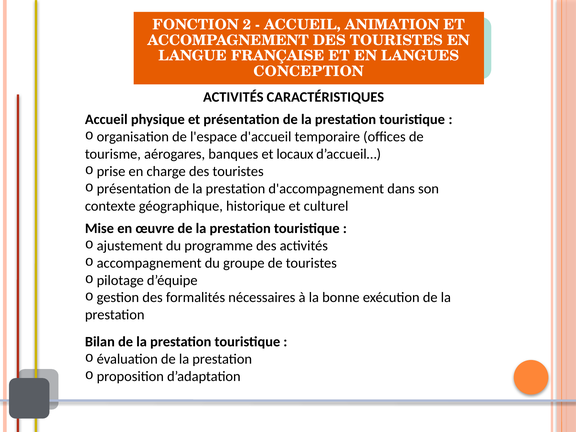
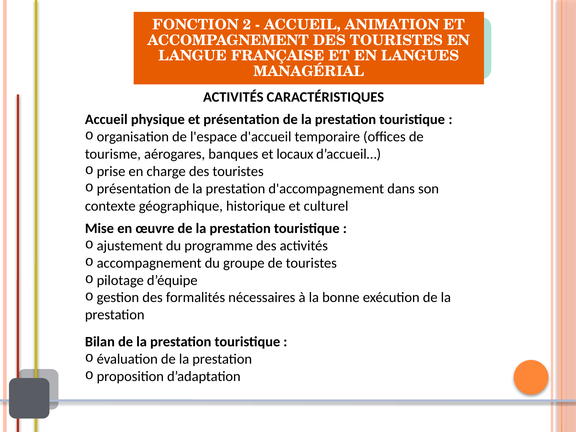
CONCEPTION: CONCEPTION -> MANAGÉRIAL
